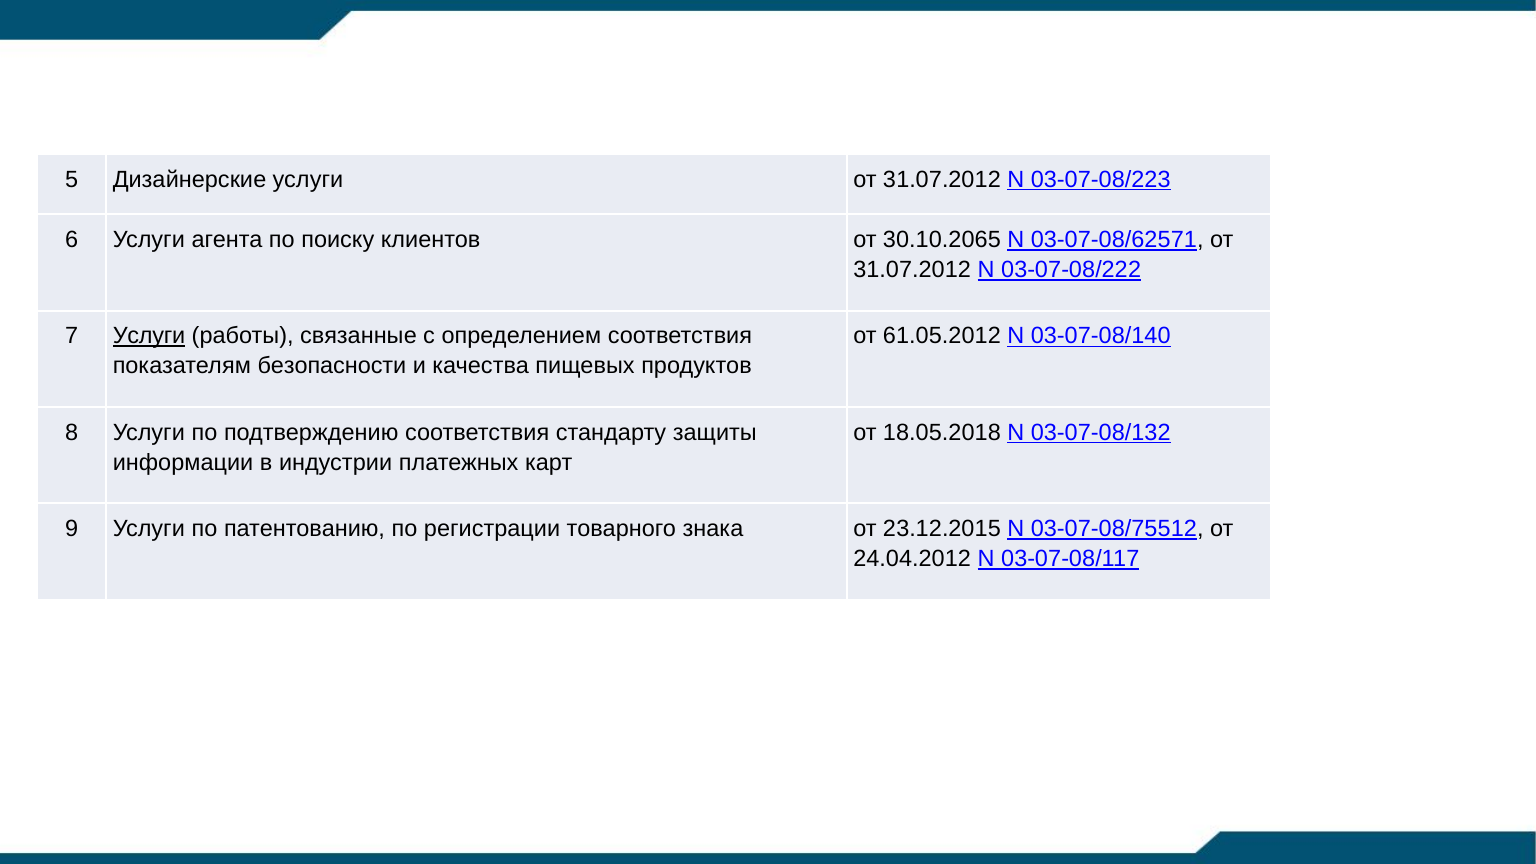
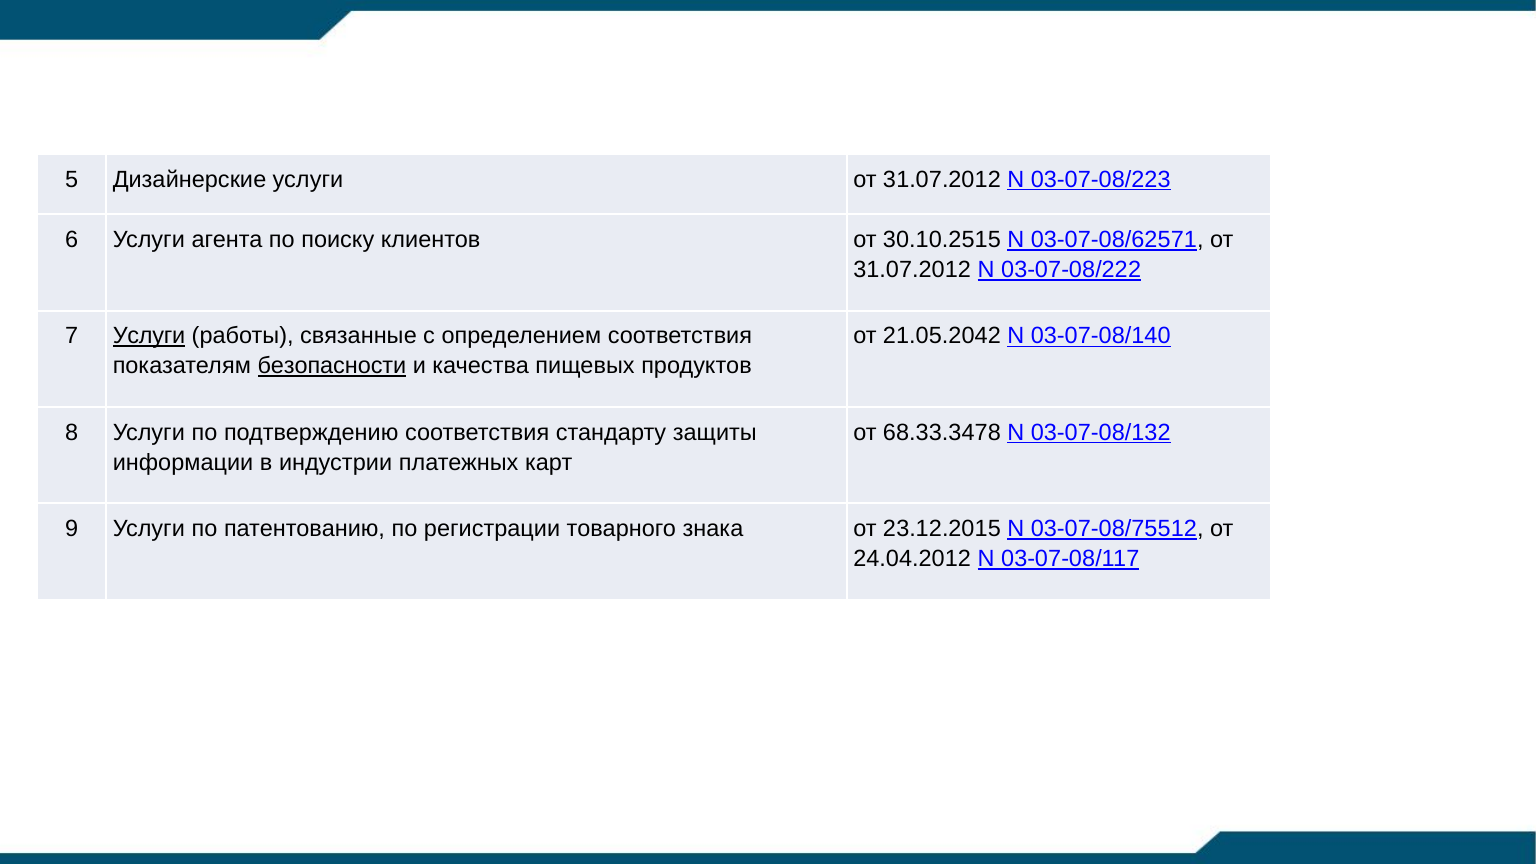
30.10.2065: 30.10.2065 -> 30.10.2515
61.05.2012: 61.05.2012 -> 21.05.2042
безопасности underline: none -> present
18.05.2018: 18.05.2018 -> 68.33.3478
